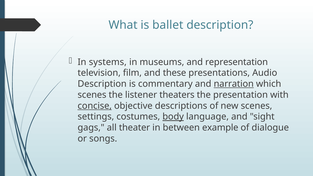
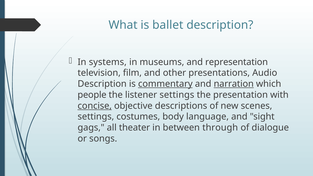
these: these -> other
commentary underline: none -> present
scenes at (92, 95): scenes -> people
listener theaters: theaters -> settings
body underline: present -> none
example: example -> through
